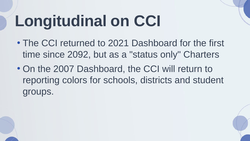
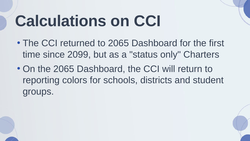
Longitudinal: Longitudinal -> Calculations
to 2021: 2021 -> 2065
2092: 2092 -> 2099
the 2007: 2007 -> 2065
